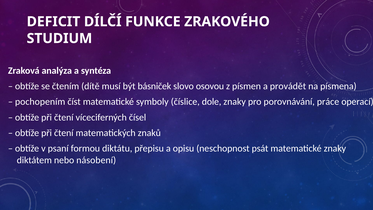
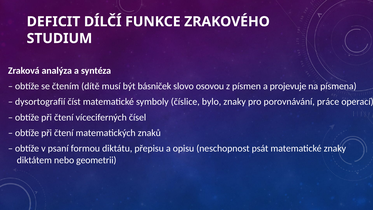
provádět: provádět -> projevuje
pochopením: pochopením -> dysortografií
dole: dole -> bylo
násobení: násobení -> geometrii
